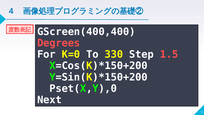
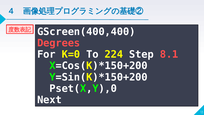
330: 330 -> 224
1.5: 1.5 -> 8.1
